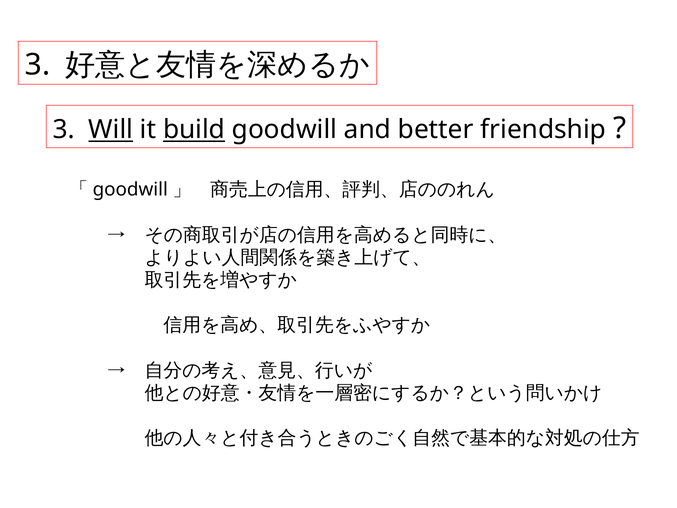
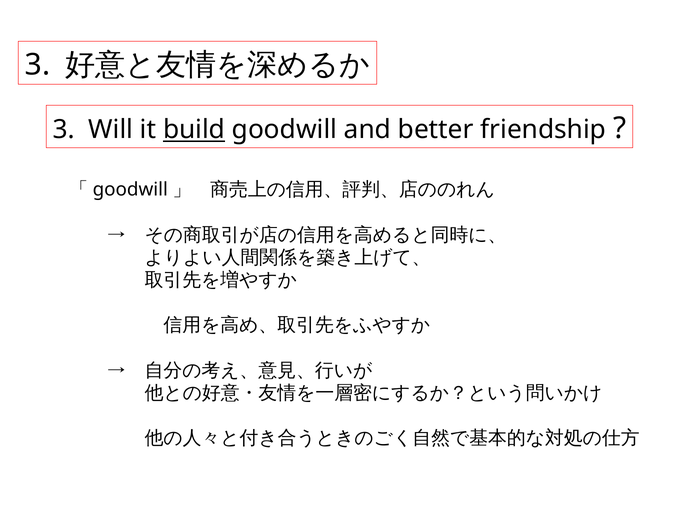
Will underline: present -> none
